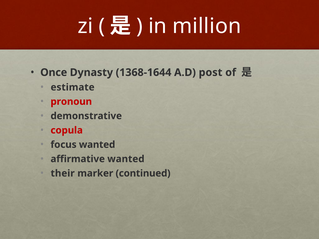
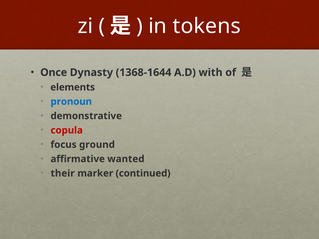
million: million -> tokens
post: post -> with
estimate: estimate -> elements
pronoun colour: red -> blue
focus wanted: wanted -> ground
